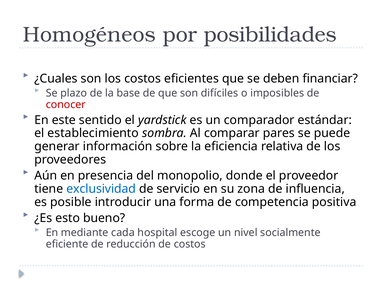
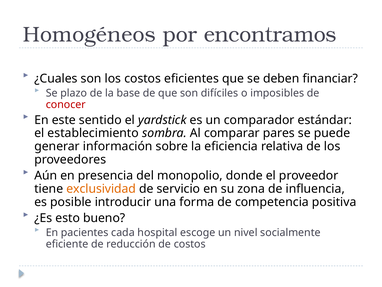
posibilidades: posibilidades -> encontramos
exclusividad colour: blue -> orange
mediante: mediante -> pacientes
